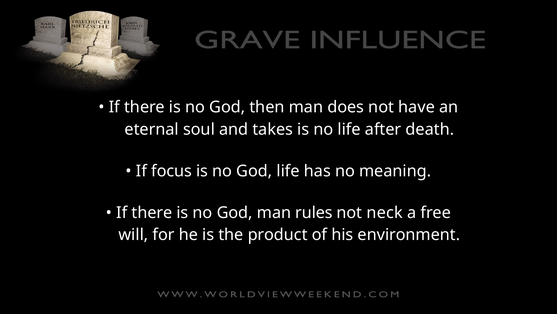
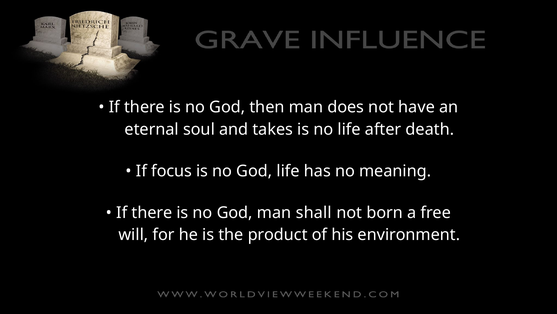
rules: rules -> shall
neck: neck -> born
